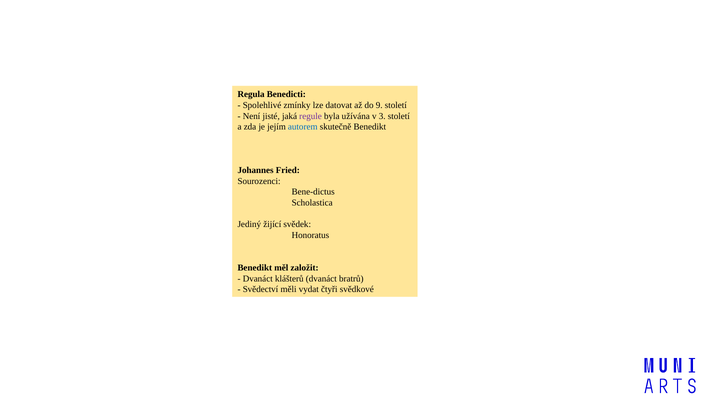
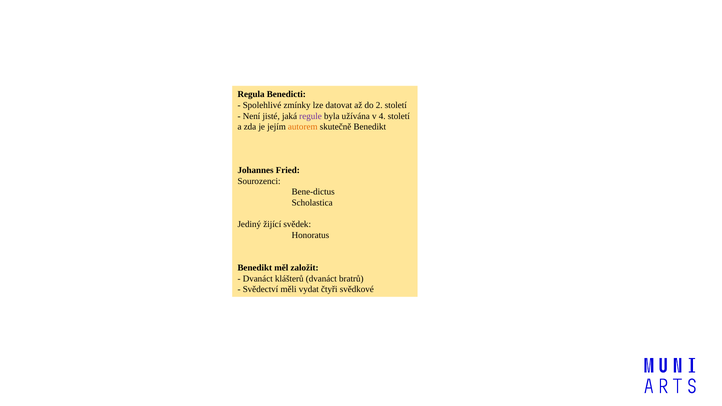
9: 9 -> 2
3: 3 -> 4
autorem colour: blue -> orange
